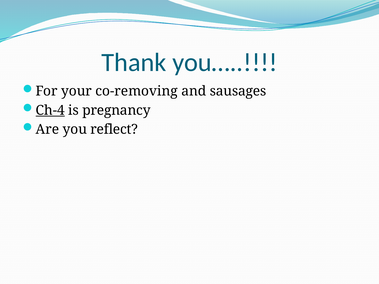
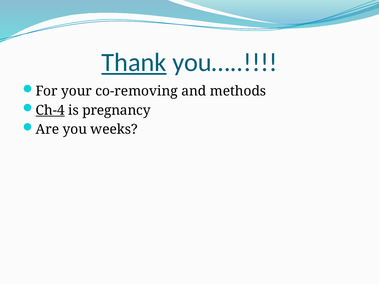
Thank underline: none -> present
sausages: sausages -> methods
reflect: reflect -> weeks
